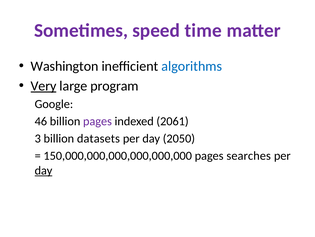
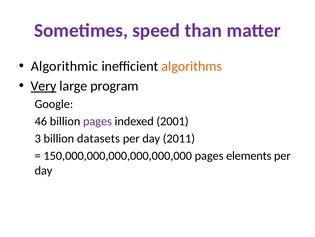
time: time -> than
Washington: Washington -> Algorithmic
algorithms colour: blue -> orange
2061: 2061 -> 2001
2050: 2050 -> 2011
searches: searches -> elements
day at (43, 170) underline: present -> none
